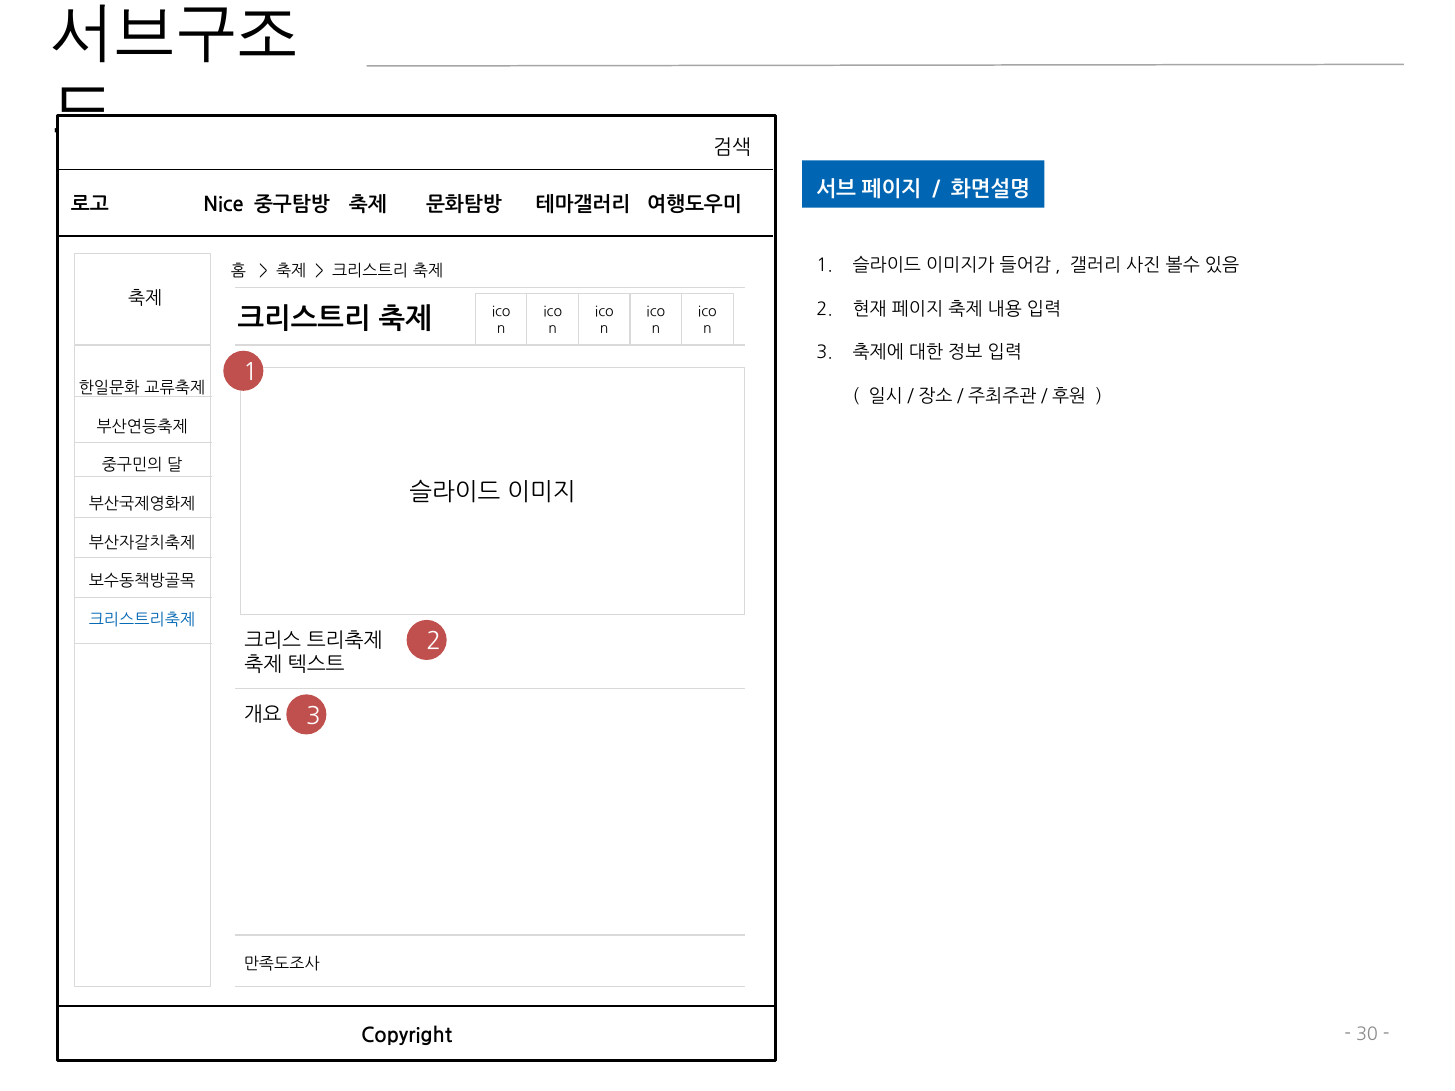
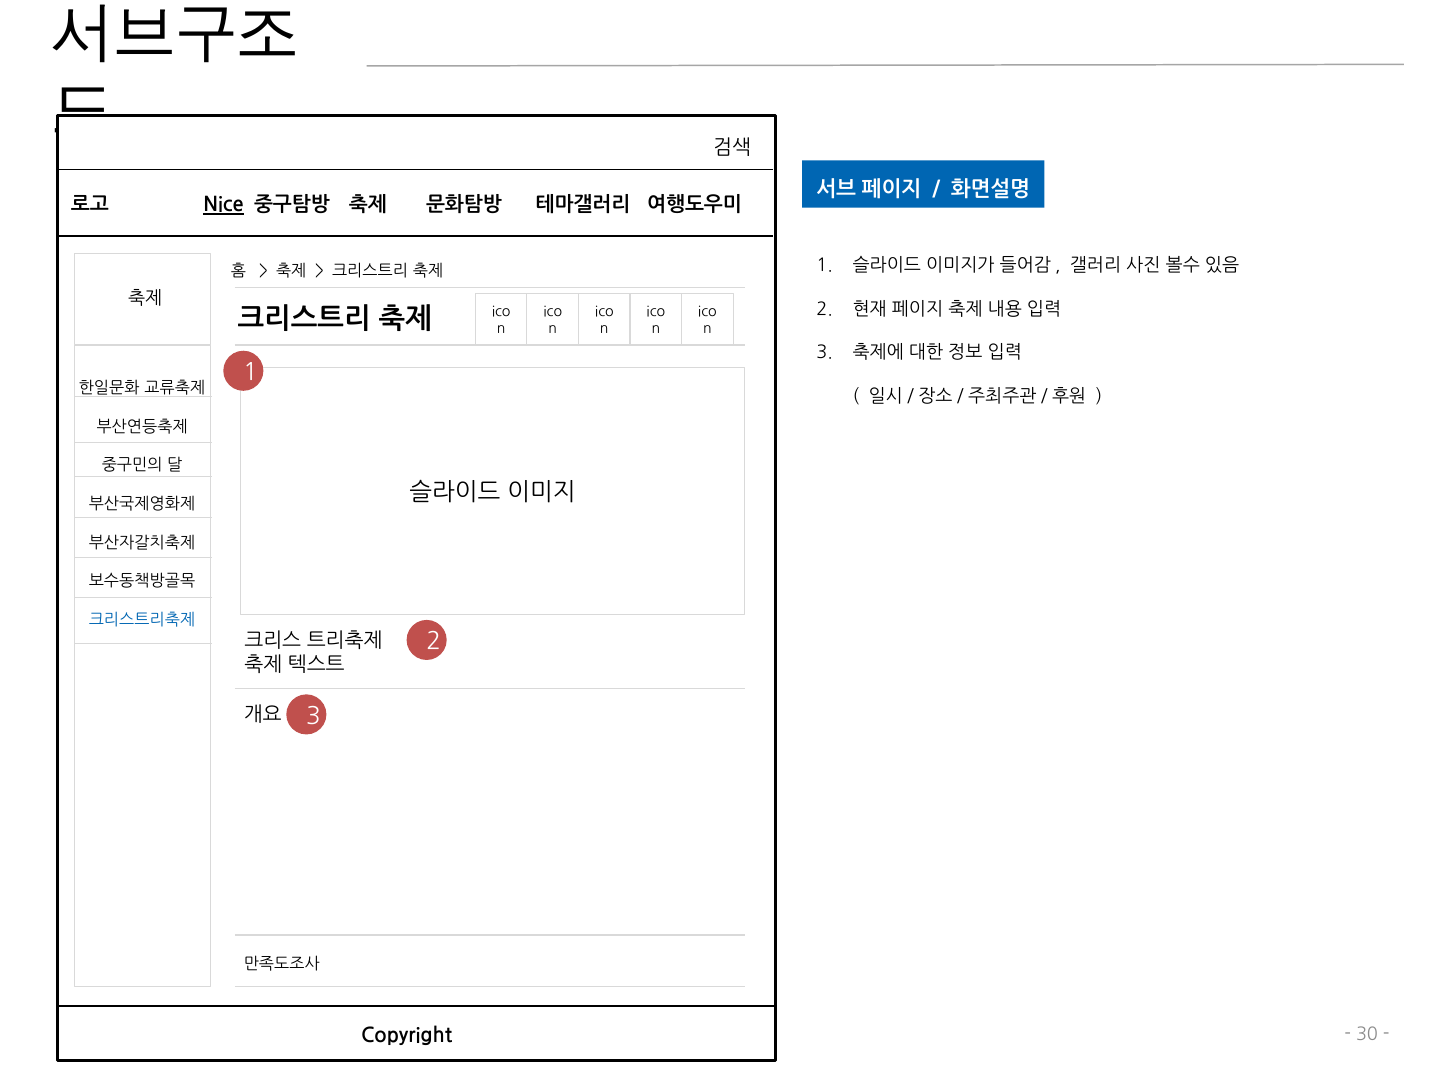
Nice underline: none -> present
